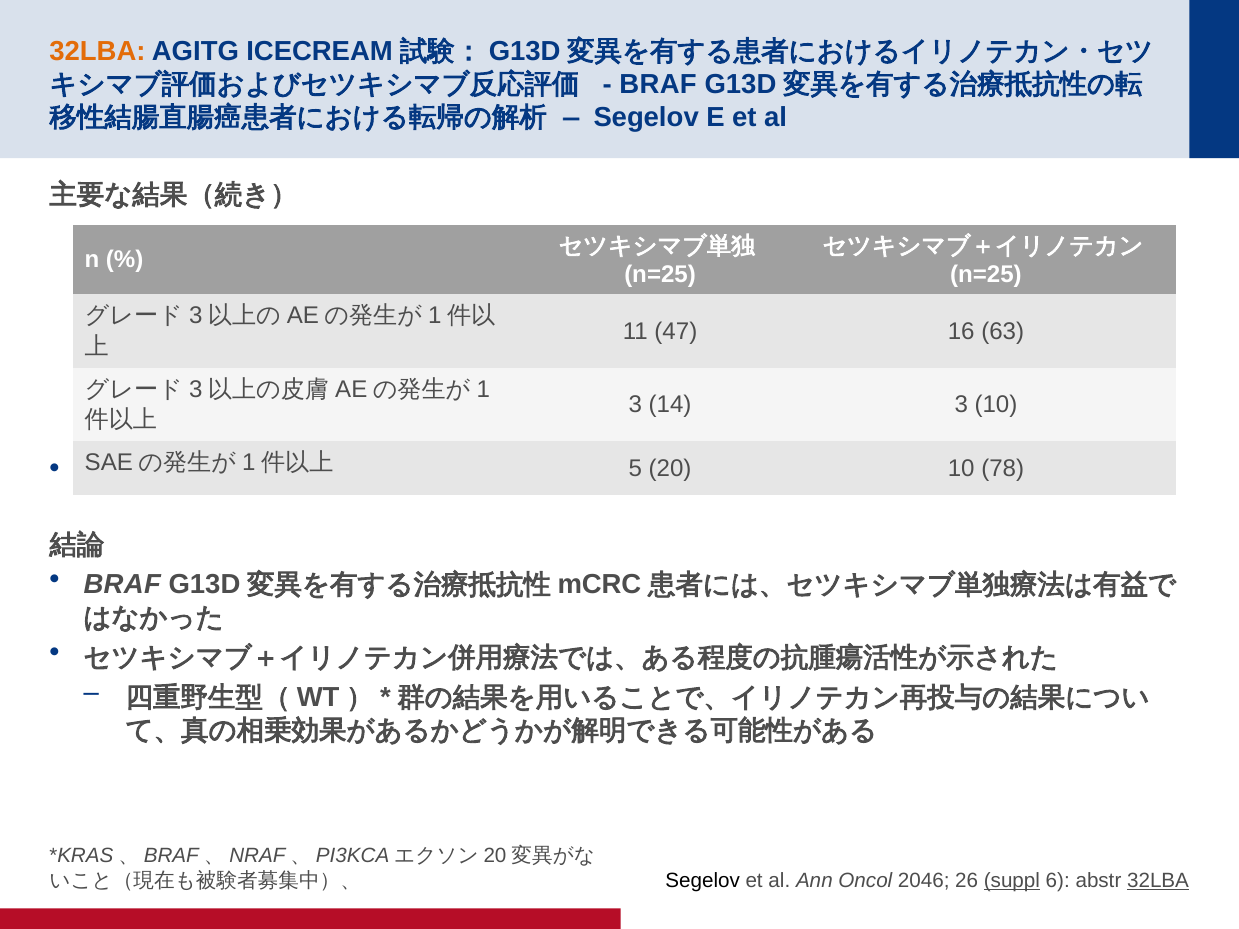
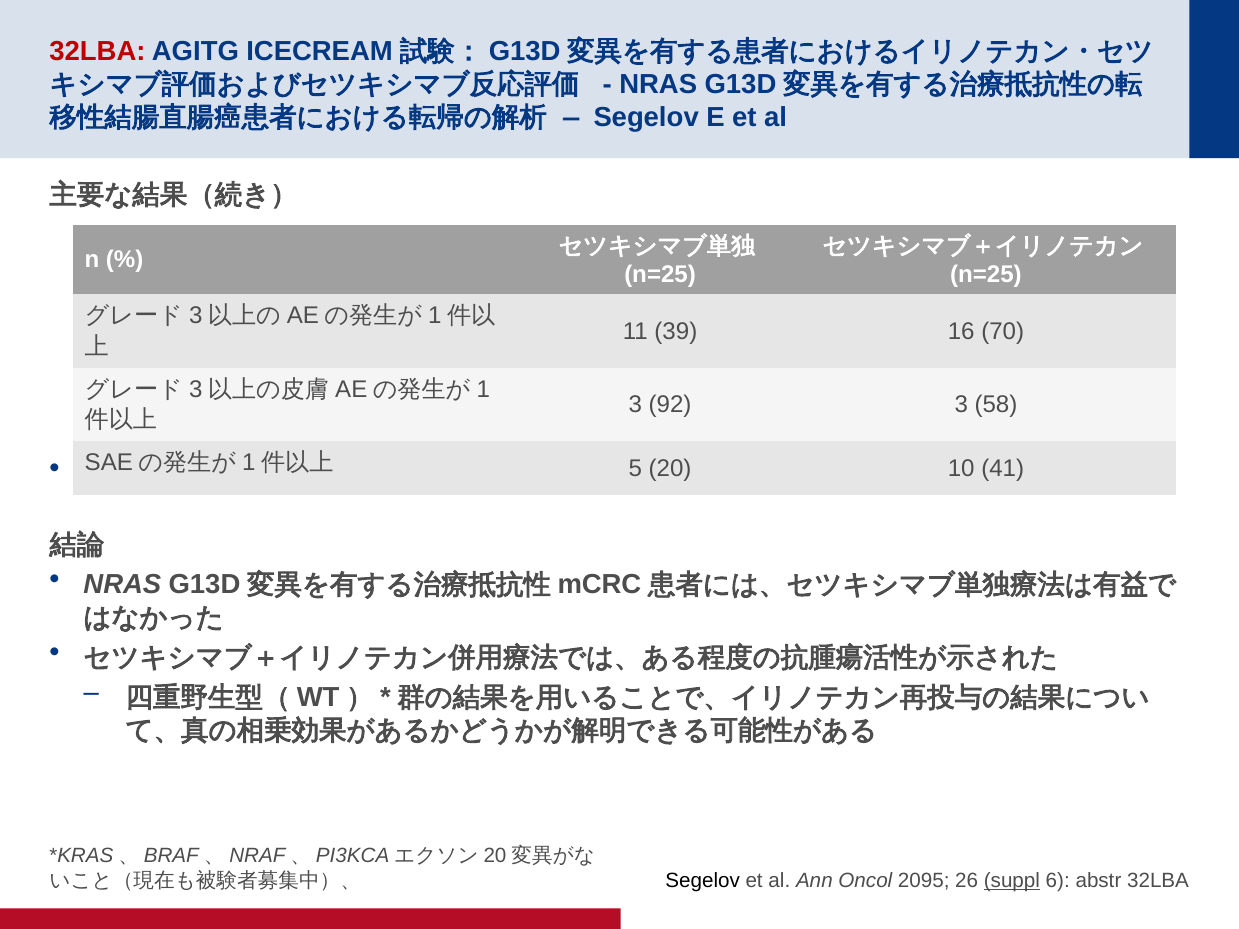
32LBA at (97, 51) colour: orange -> red
BRAF at (658, 84): BRAF -> NRAS
47: 47 -> 39
63: 63 -> 70
14: 14 -> 92
3 10: 10 -> 58
78: 78 -> 41
BRAF at (122, 585): BRAF -> NRAS
2046: 2046 -> 2095
32LBA at (1158, 881) underline: present -> none
